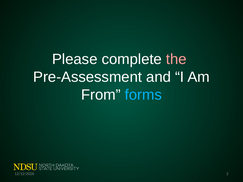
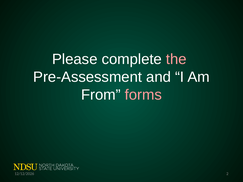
forms colour: light blue -> pink
